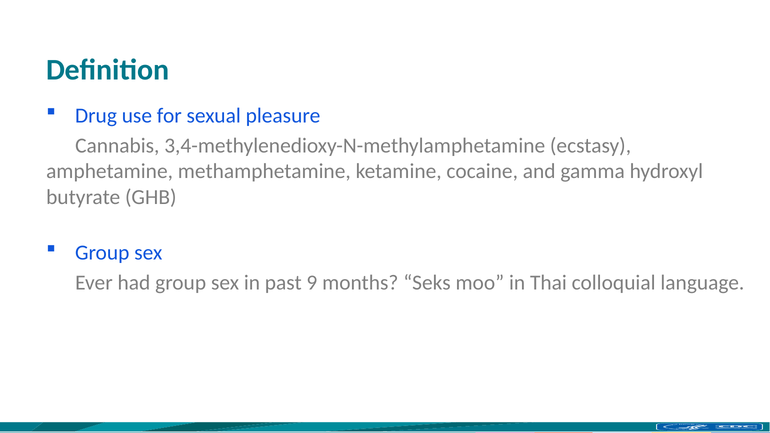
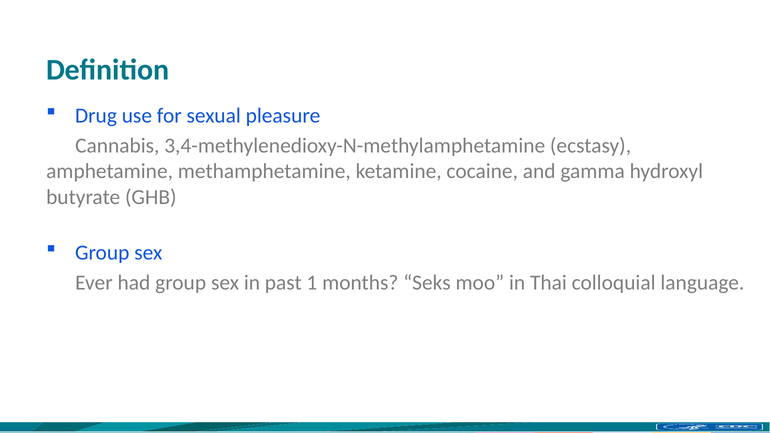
9: 9 -> 1
